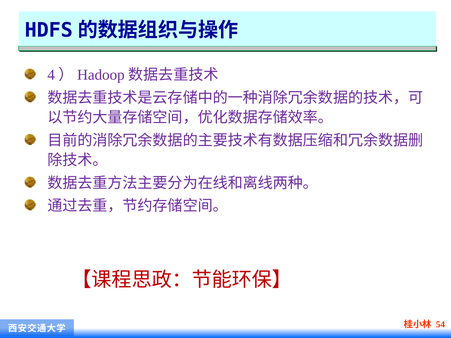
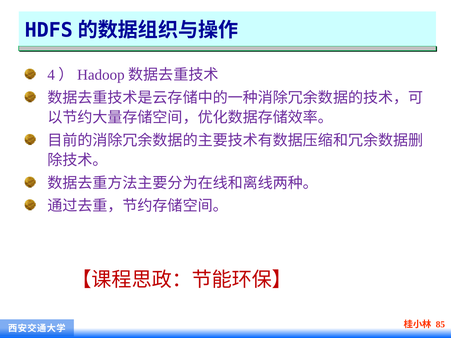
54: 54 -> 85
